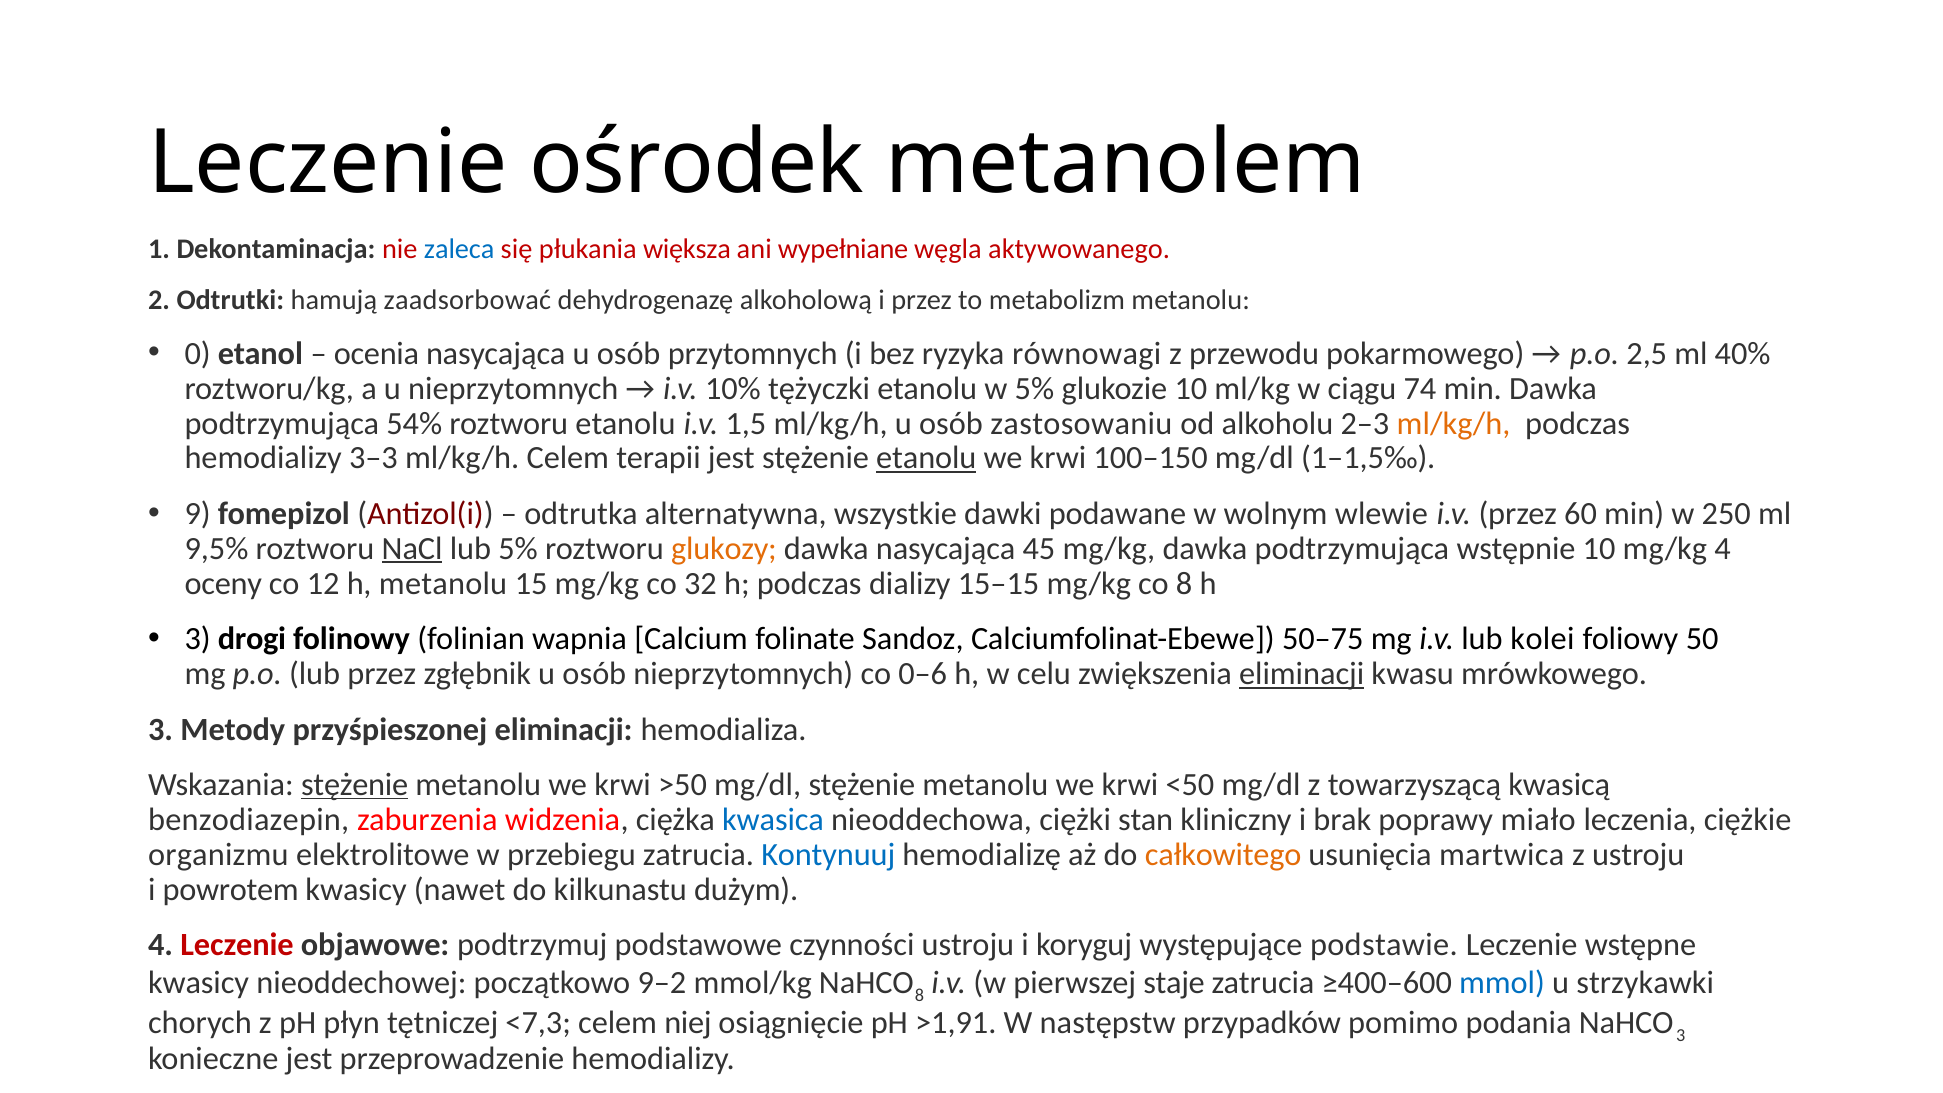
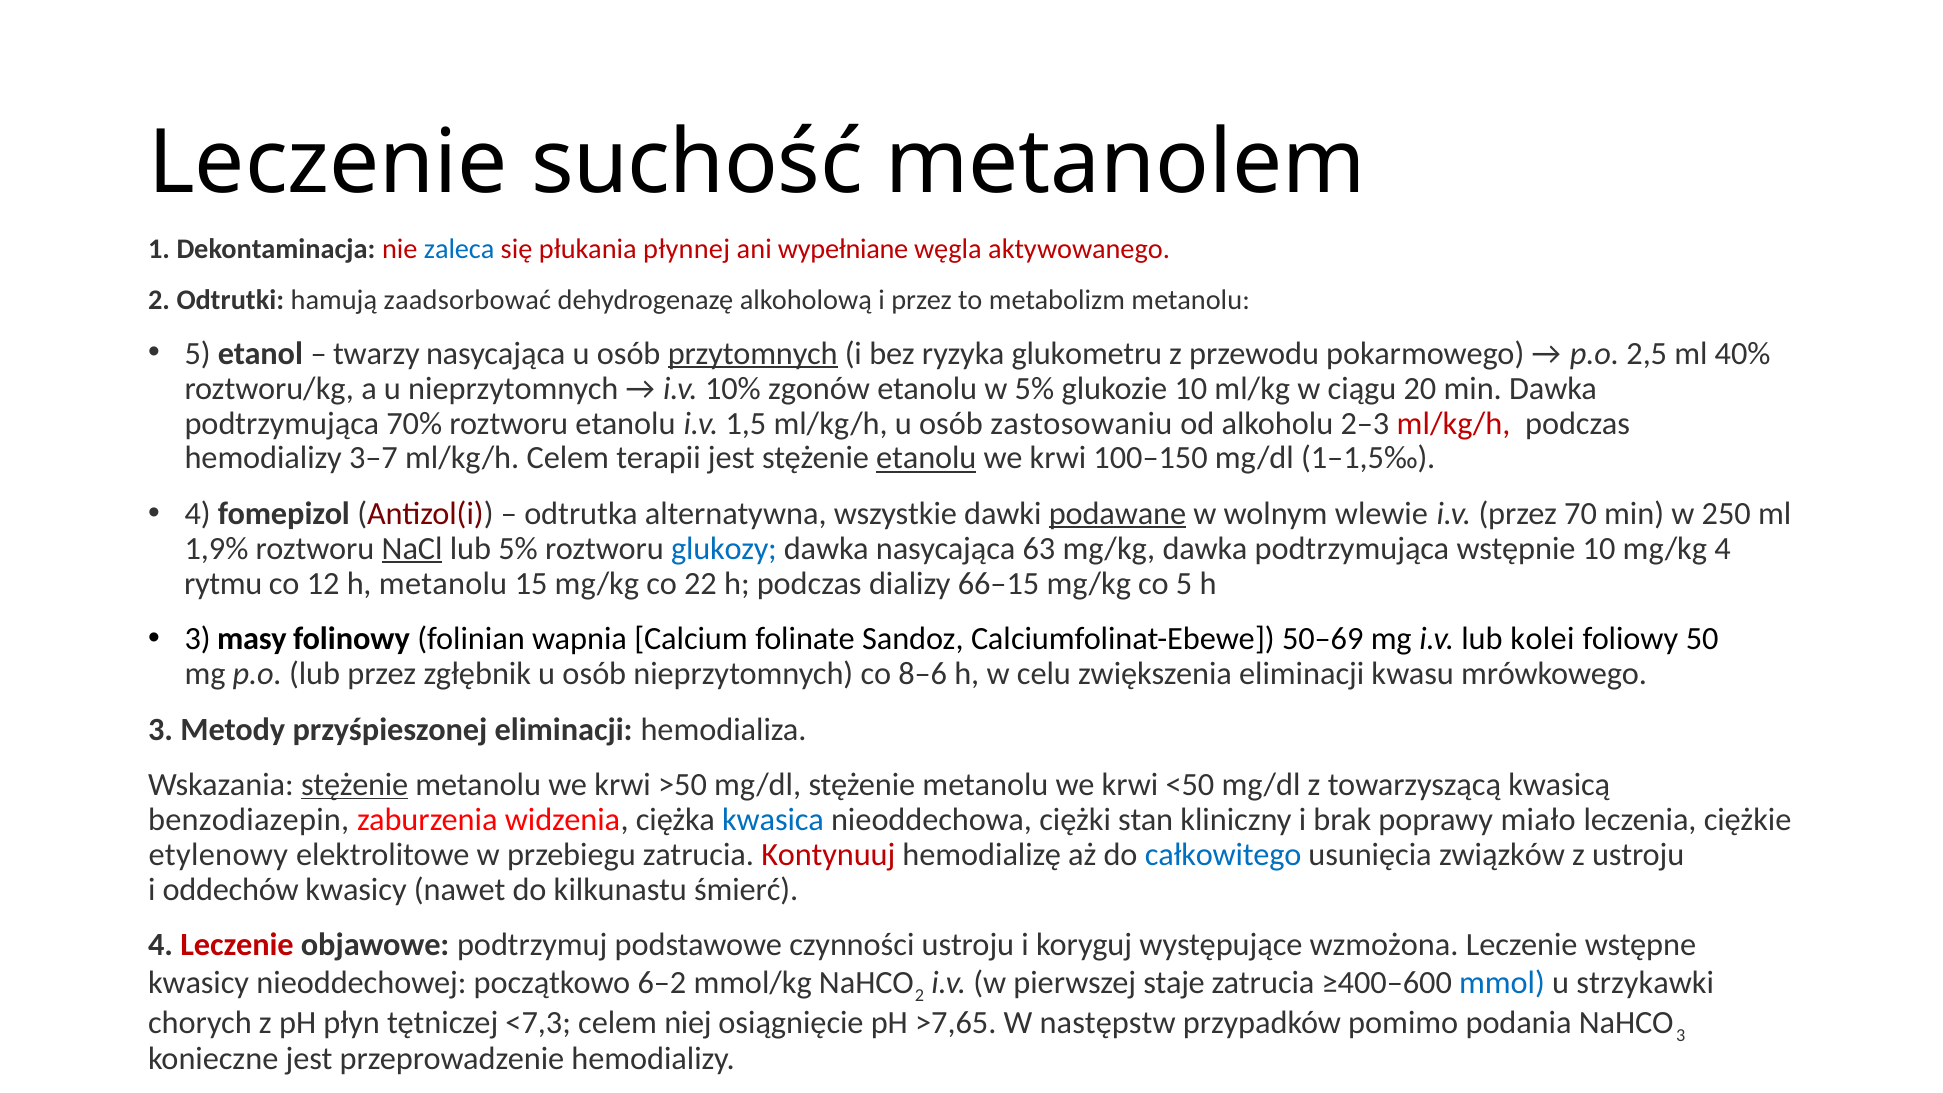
ośrodek: ośrodek -> suchość
większa: większa -> płynnej
0 at (198, 353): 0 -> 5
ocenia: ocenia -> twarzy
przytomnych underline: none -> present
równowagi: równowagi -> glukometru
tężyczki: tężyczki -> zgonów
74: 74 -> 20
54%: 54% -> 70%
ml/kg/h at (1454, 423) colour: orange -> red
3–3: 3–3 -> 3–7
9 at (198, 513): 9 -> 4
podawane underline: none -> present
60: 60 -> 70
9,5%: 9,5% -> 1,9%
glukozy colour: orange -> blue
45: 45 -> 63
oceny: oceny -> rytmu
32: 32 -> 22
15–15: 15–15 -> 66–15
co 8: 8 -> 5
drogi: drogi -> masy
50–75: 50–75 -> 50–69
0–6: 0–6 -> 8–6
eliminacji at (1302, 674) underline: present -> none
organizmu: organizmu -> etylenowy
Kontynuuj colour: blue -> red
całkowitego colour: orange -> blue
martwica: martwica -> związków
powrotem: powrotem -> oddechów
dużym: dużym -> śmierć
podstawie: podstawie -> wzmożona
9–2: 9–2 -> 6–2
8 at (920, 996): 8 -> 2
>1,91: >1,91 -> >7,65
